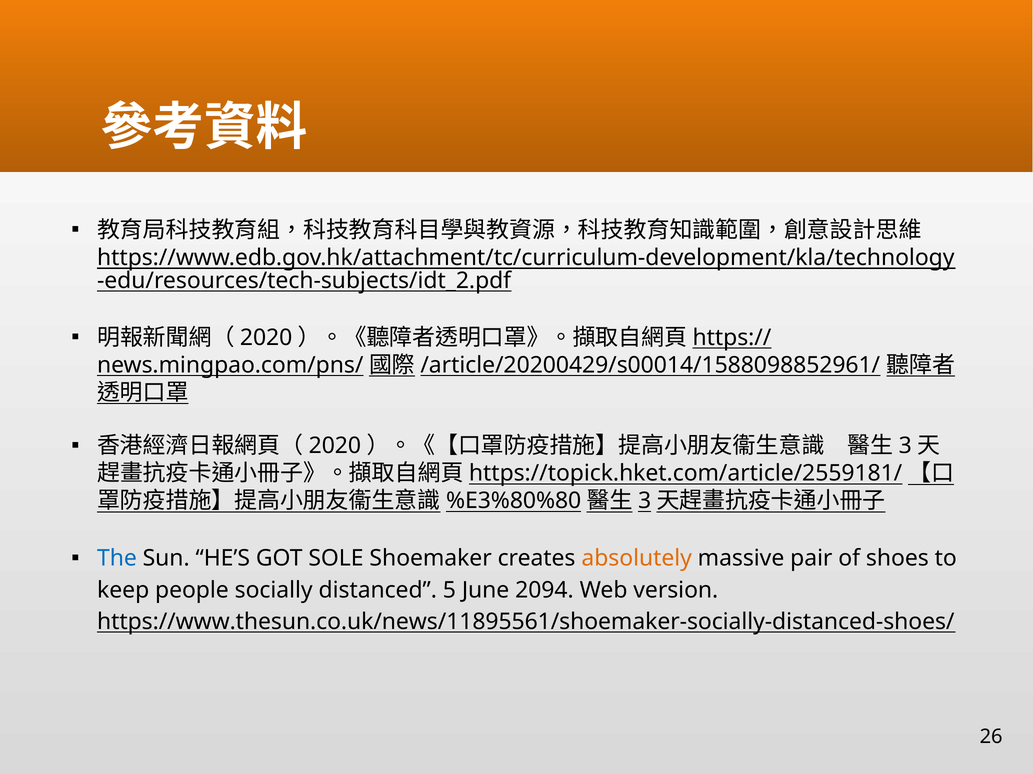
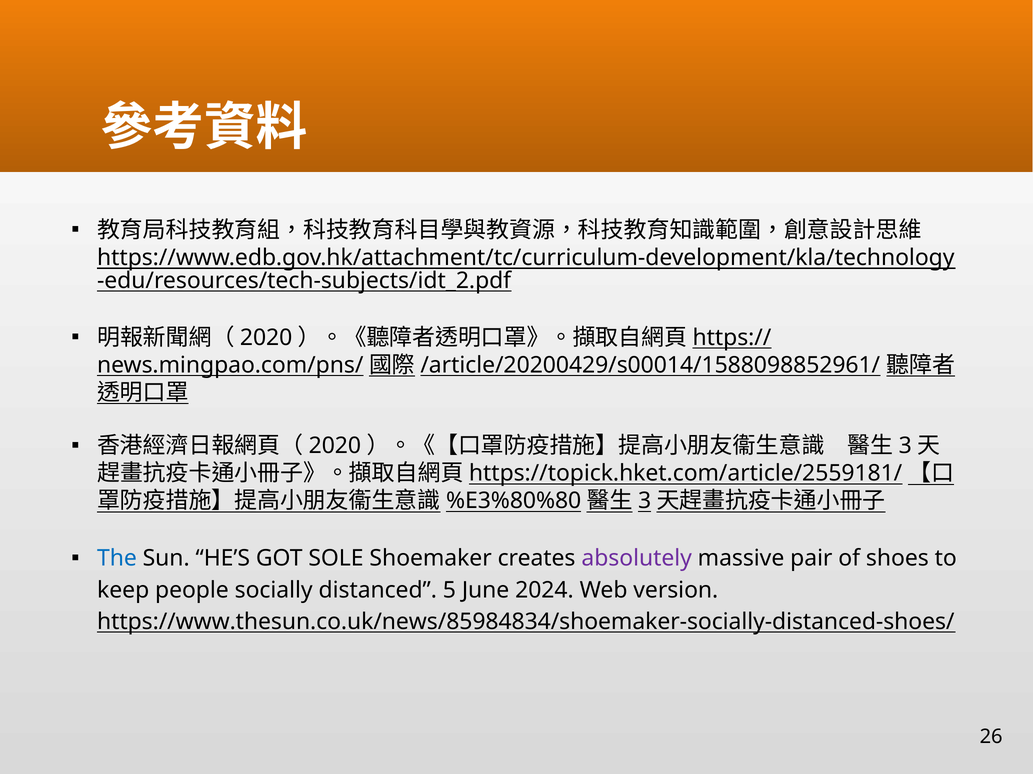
absolutely colour: orange -> purple
2094: 2094 -> 2024
https://www.thesun.co.uk/news/11895561/shoemaker-socially-distanced-shoes/: https://www.thesun.co.uk/news/11895561/shoemaker-socially-distanced-shoes/ -> https://www.thesun.co.uk/news/85984834/shoemaker-socially-distanced-shoes/
